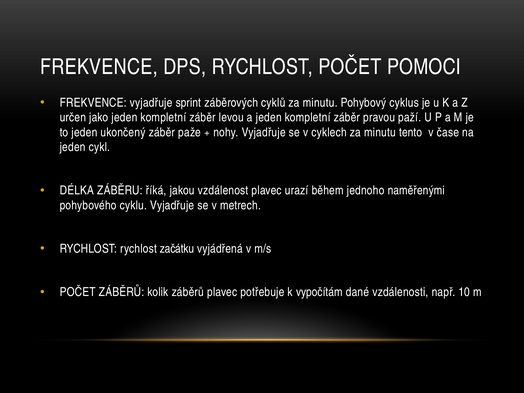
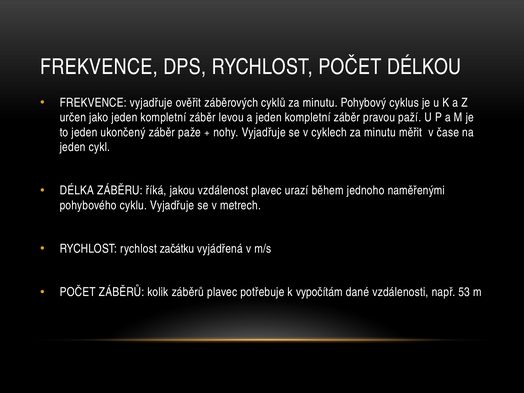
POMOCI: POMOCI -> DÉLKOU
sprint: sprint -> ověřit
tento: tento -> měřit
10: 10 -> 53
